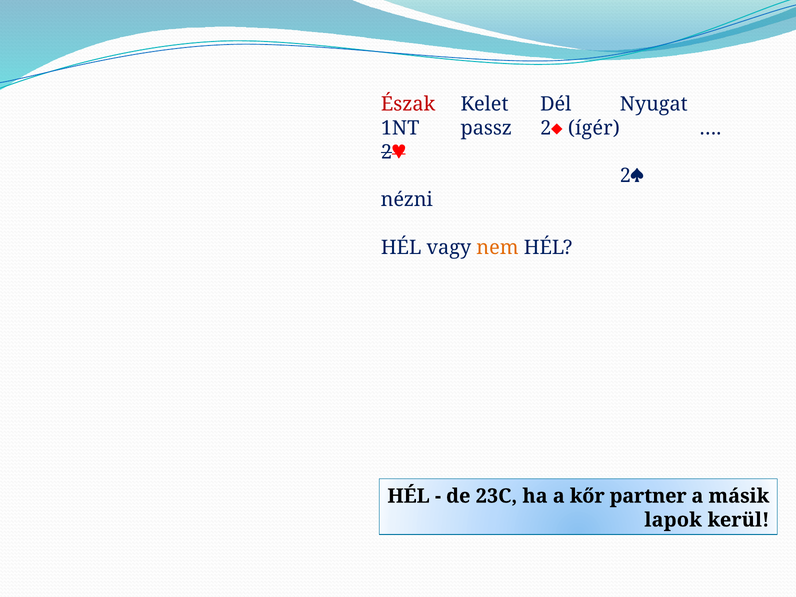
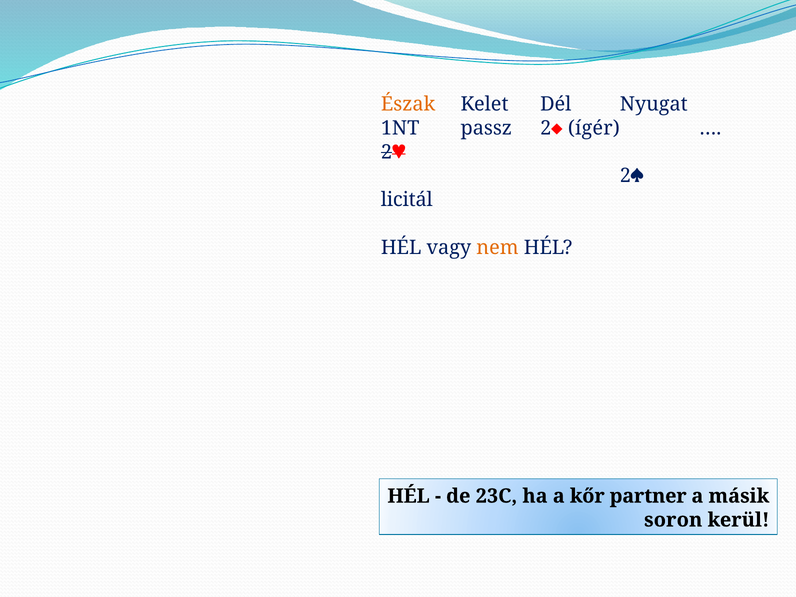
Észak colour: red -> orange
nézni: nézni -> licitál
lapok: lapok -> soron
